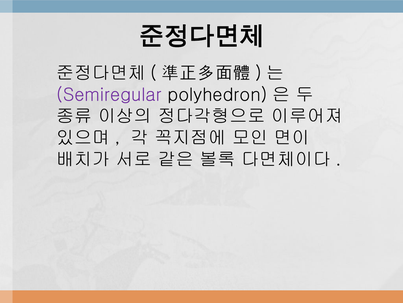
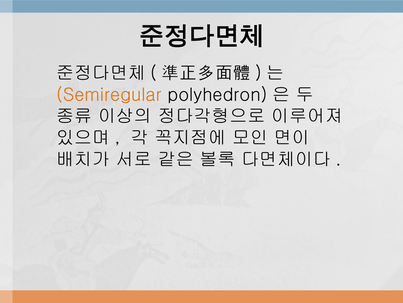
Semiregular colour: purple -> orange
